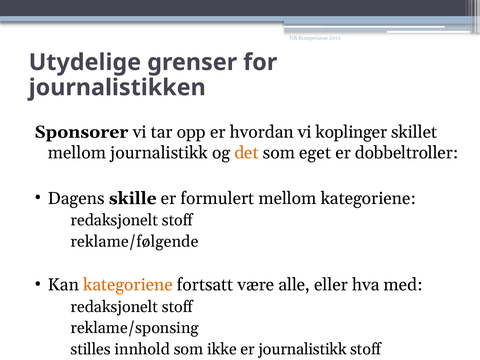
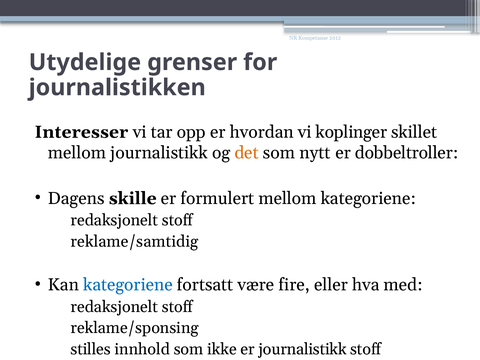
Sponsorer: Sponsorer -> Interesser
eget: eget -> nytt
reklame/følgende: reklame/følgende -> reklame/samtidig
kategoriene at (128, 285) colour: orange -> blue
alle: alle -> fire
